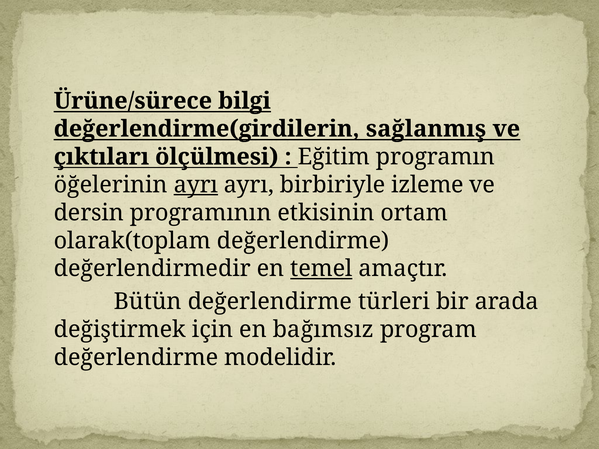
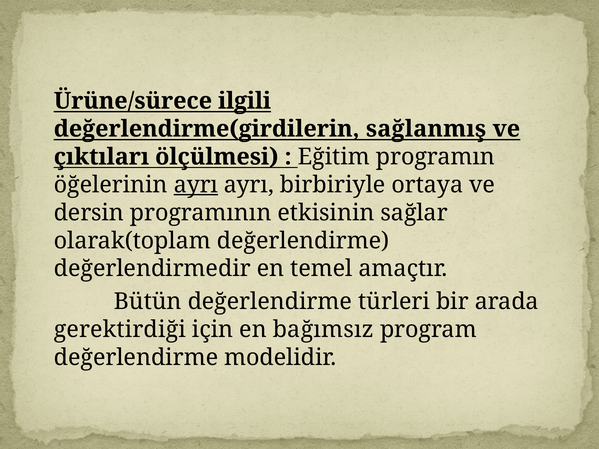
bilgi: bilgi -> ilgili
izleme: izleme -> ortaya
ortam: ortam -> sağlar
temel underline: present -> none
değiştirmek: değiştirmek -> gerektirdiği
